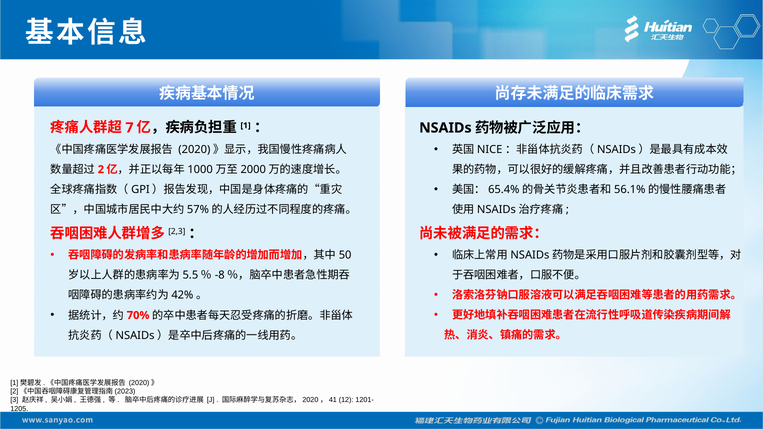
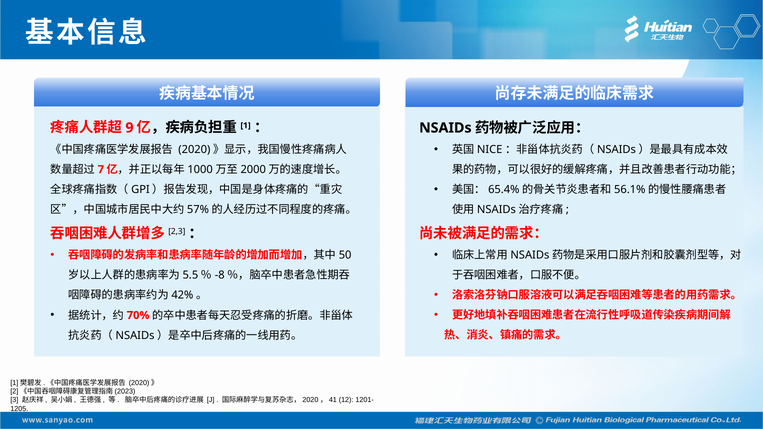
7: 7 -> 9
2: 2 -> 7
